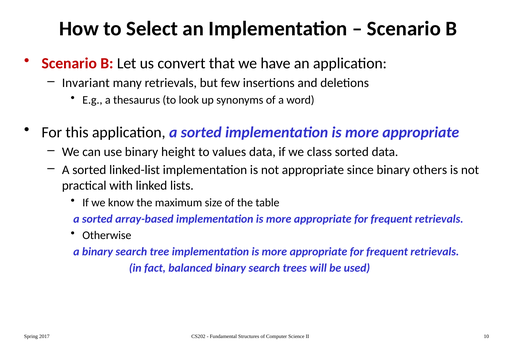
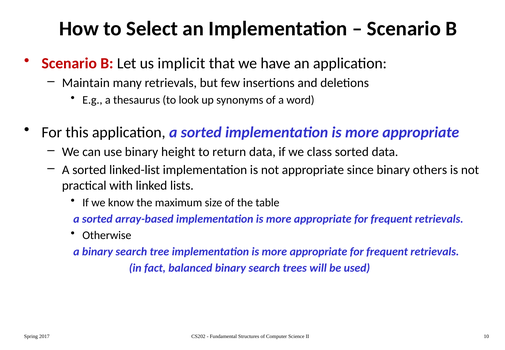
convert: convert -> implicit
Invariant: Invariant -> Maintain
values: values -> return
